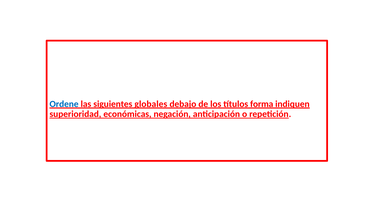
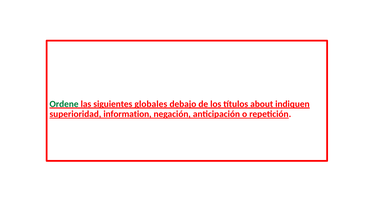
Ordene colour: blue -> green
forma: forma -> about
económicas: económicas -> information
